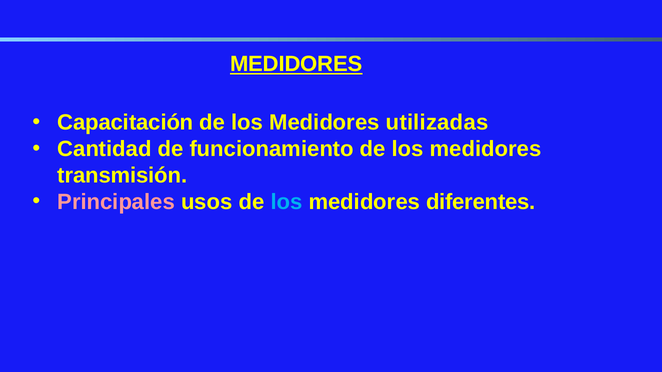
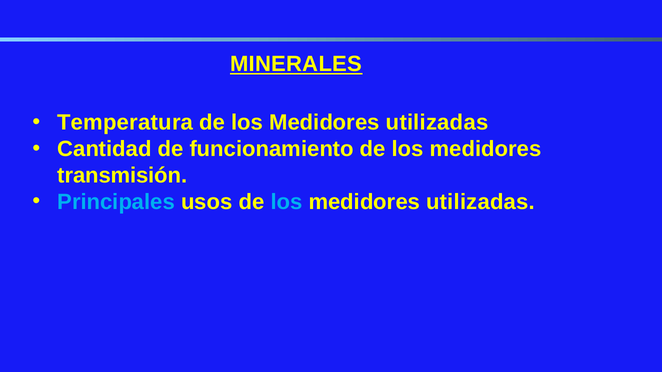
MEDIDORES at (296, 64): MEDIDORES -> MINERALES
Capacitación: Capacitación -> Temperatura
Principales colour: pink -> light blue
diferentes at (481, 202): diferentes -> utilizadas
